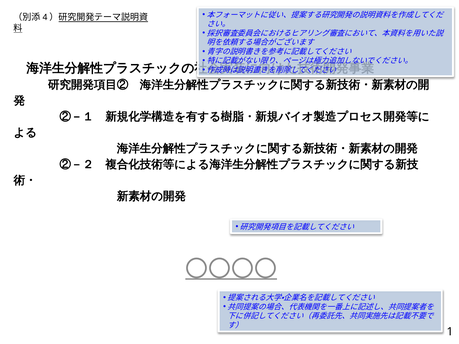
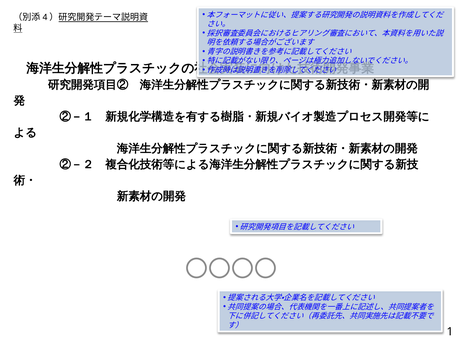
〇〇〇〇 underline: present -> none
